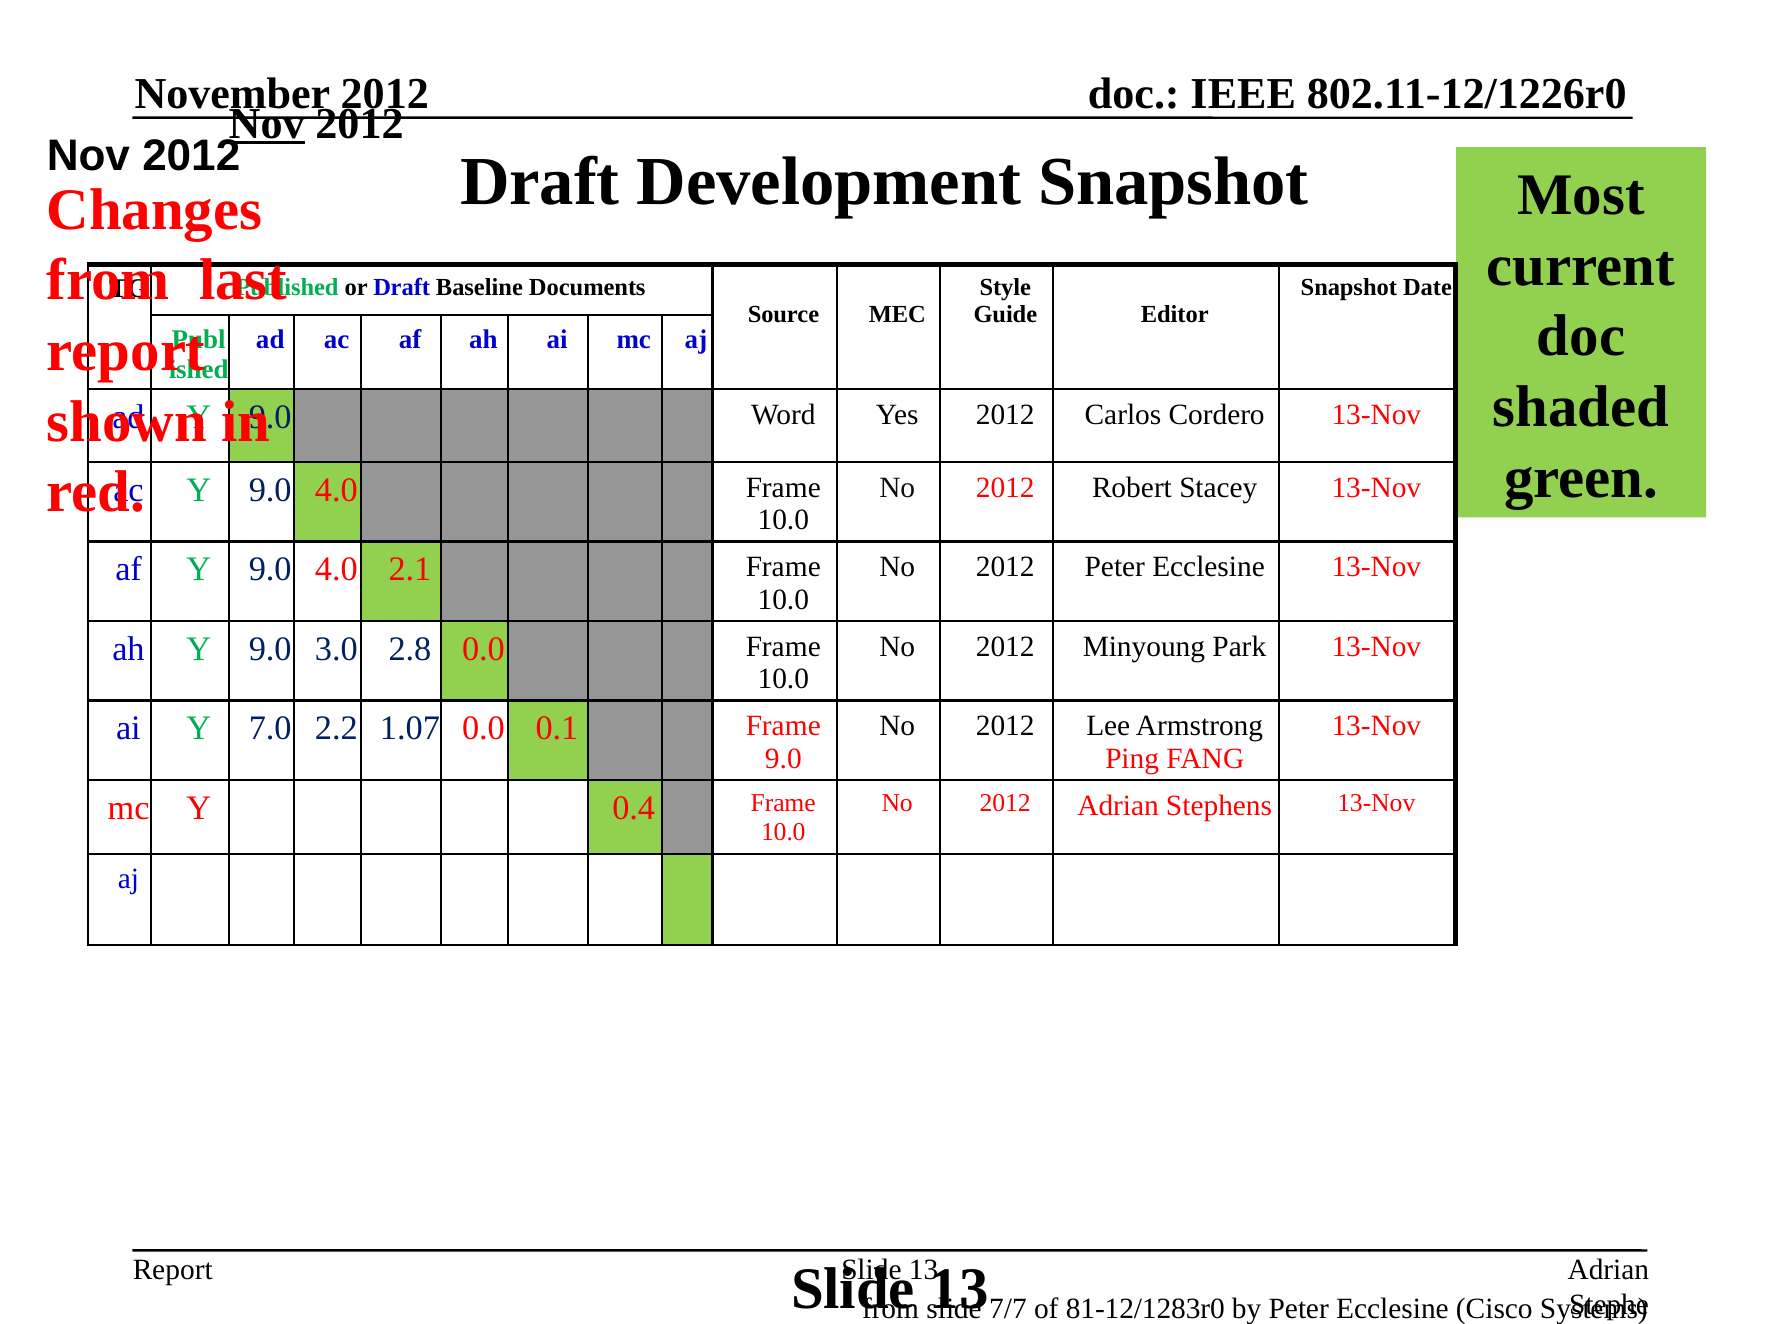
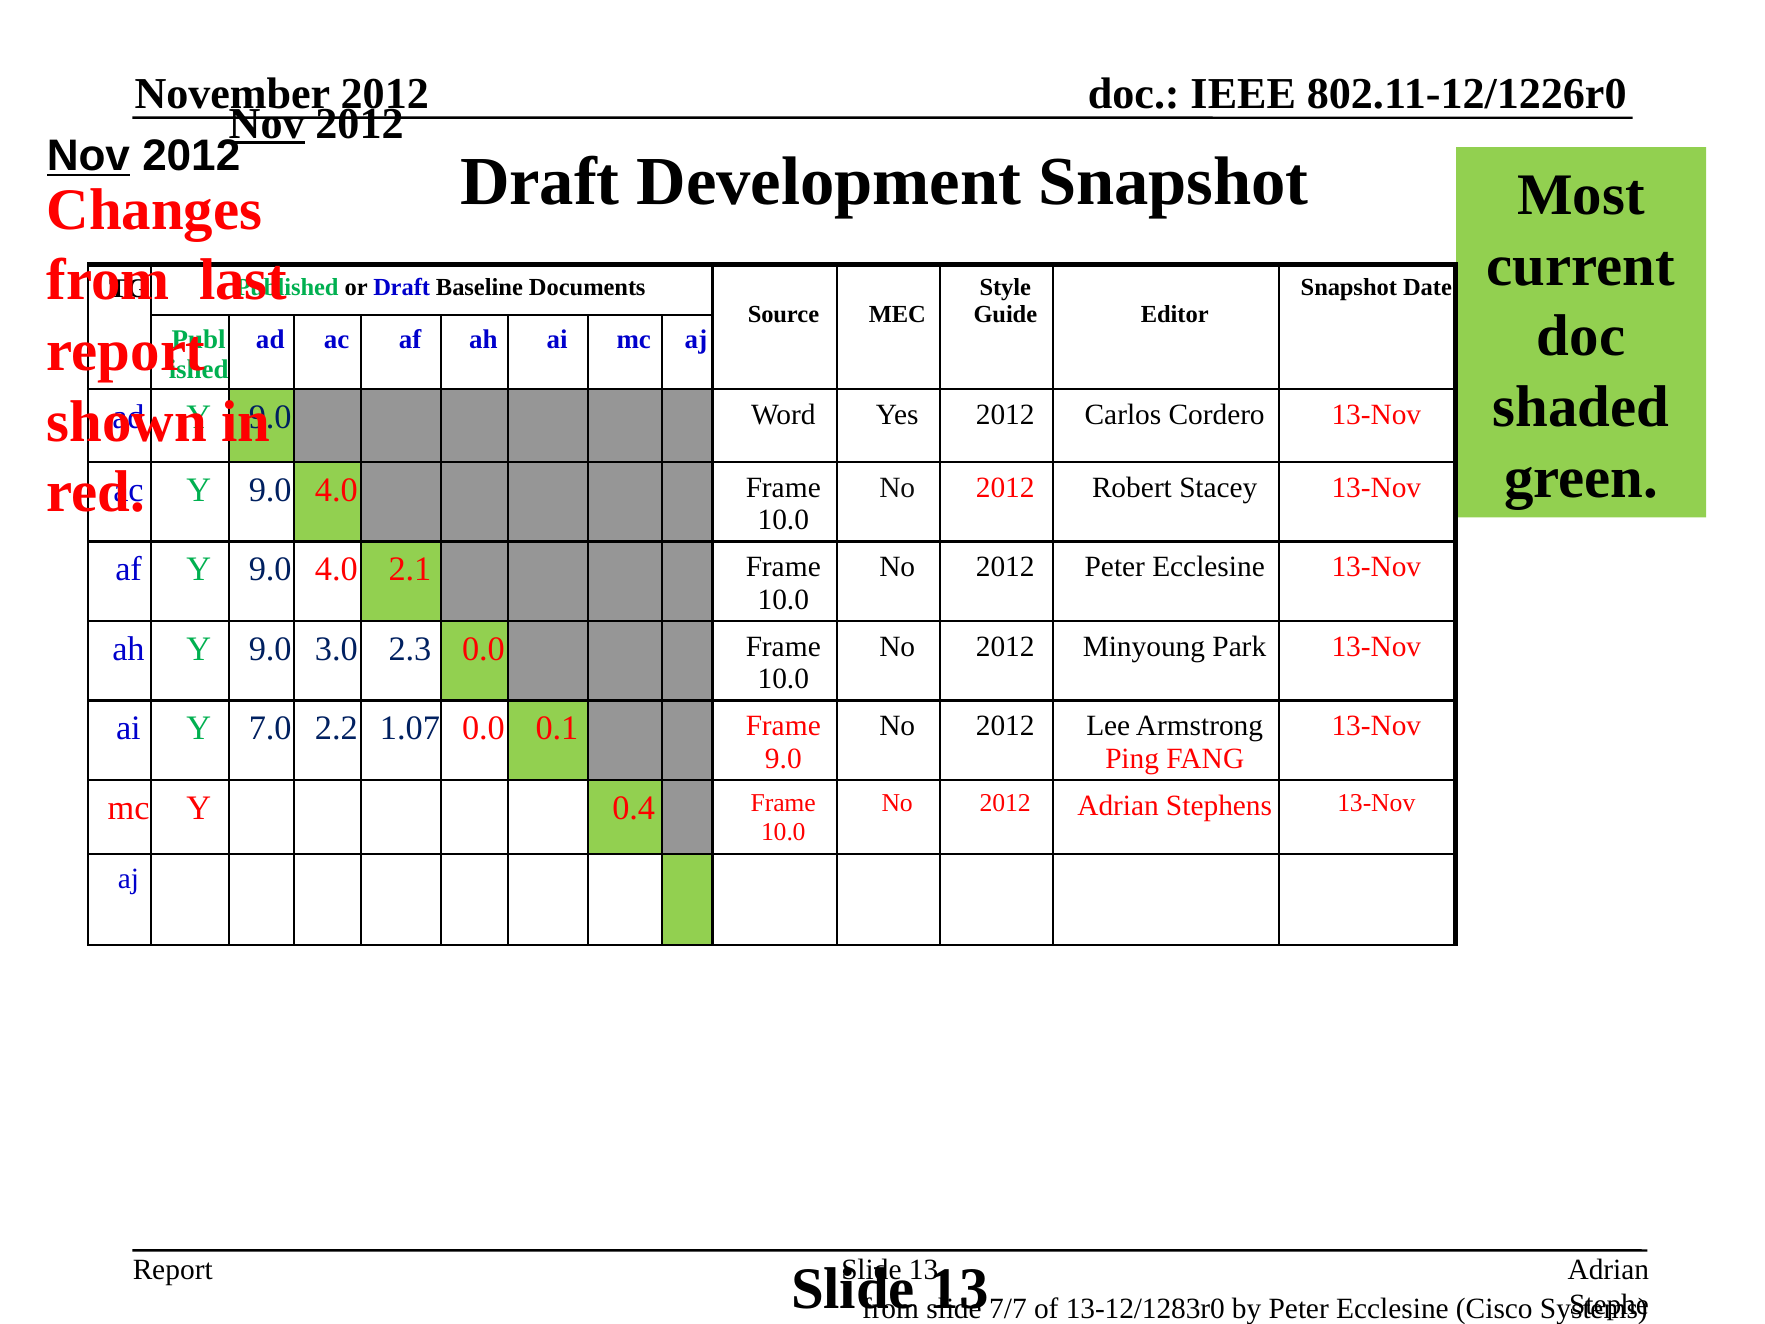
Nov at (88, 156) underline: none -> present
2.8: 2.8 -> 2.3
81-12/1283r0: 81-12/1283r0 -> 13-12/1283r0
